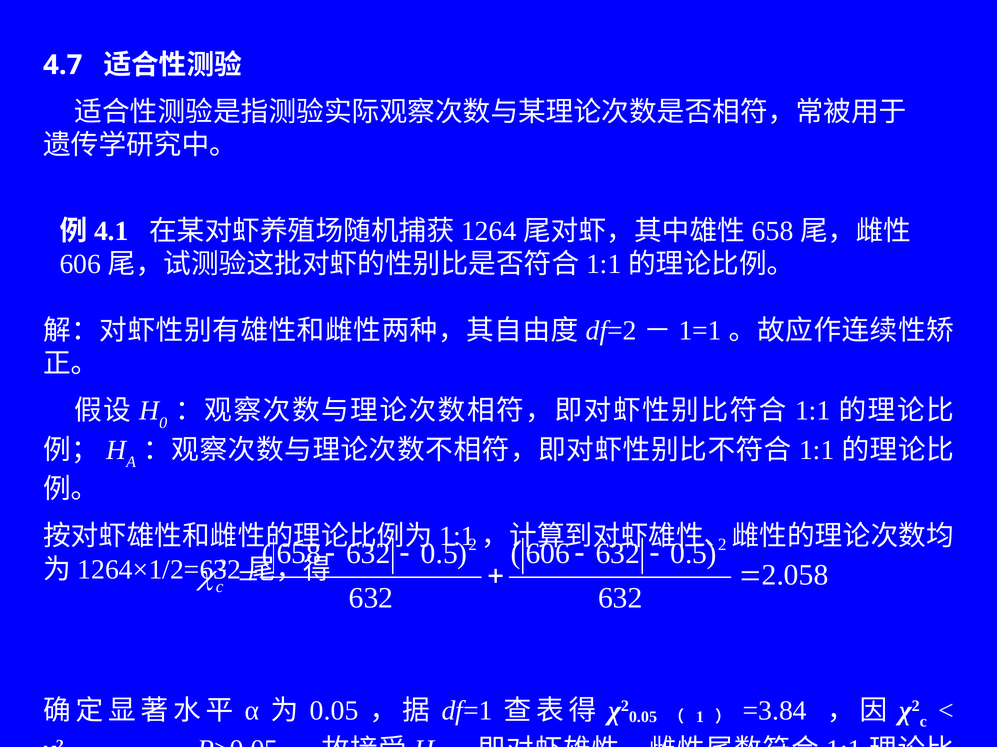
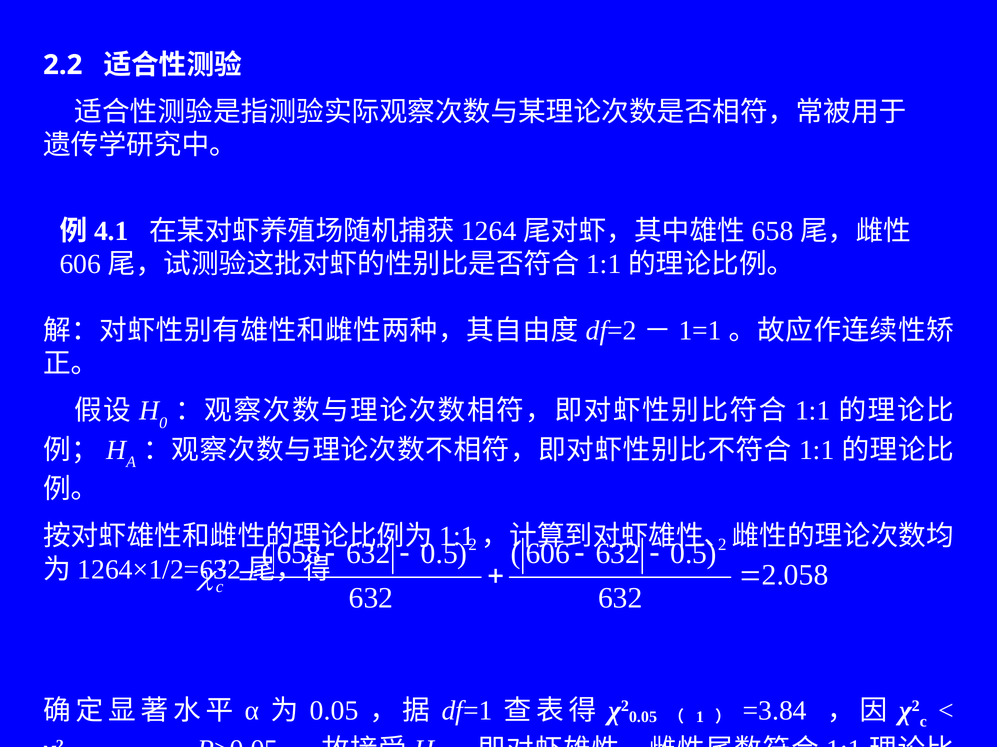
4.7: 4.7 -> 2.2
